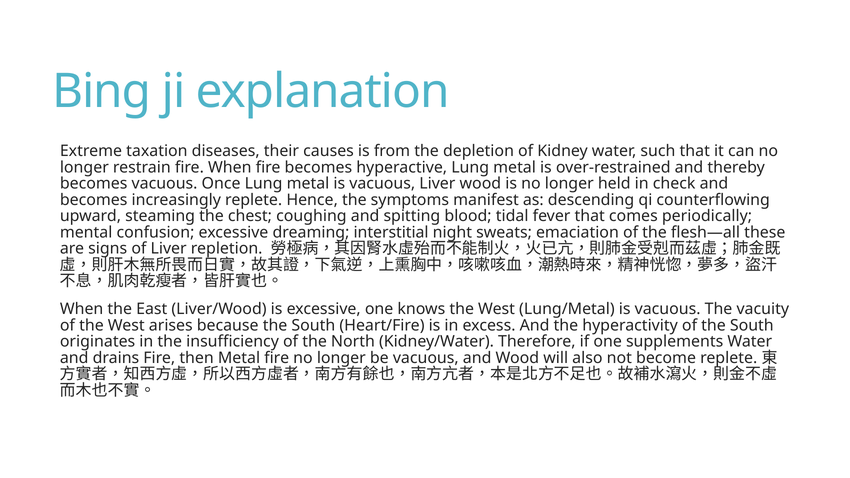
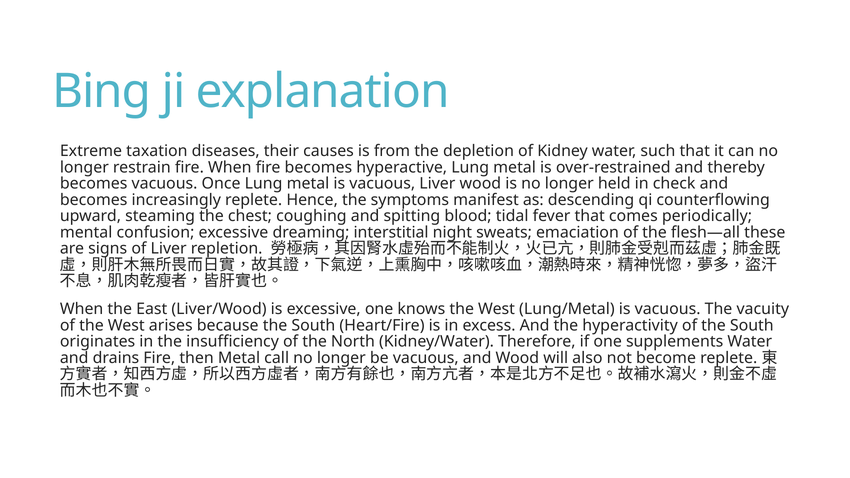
Metal fire: fire -> call
